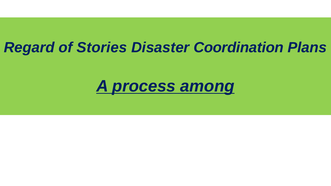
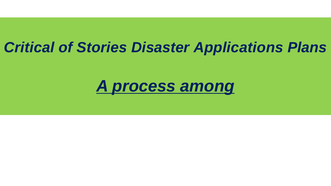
Regard: Regard -> Critical
Coordination: Coordination -> Applications
